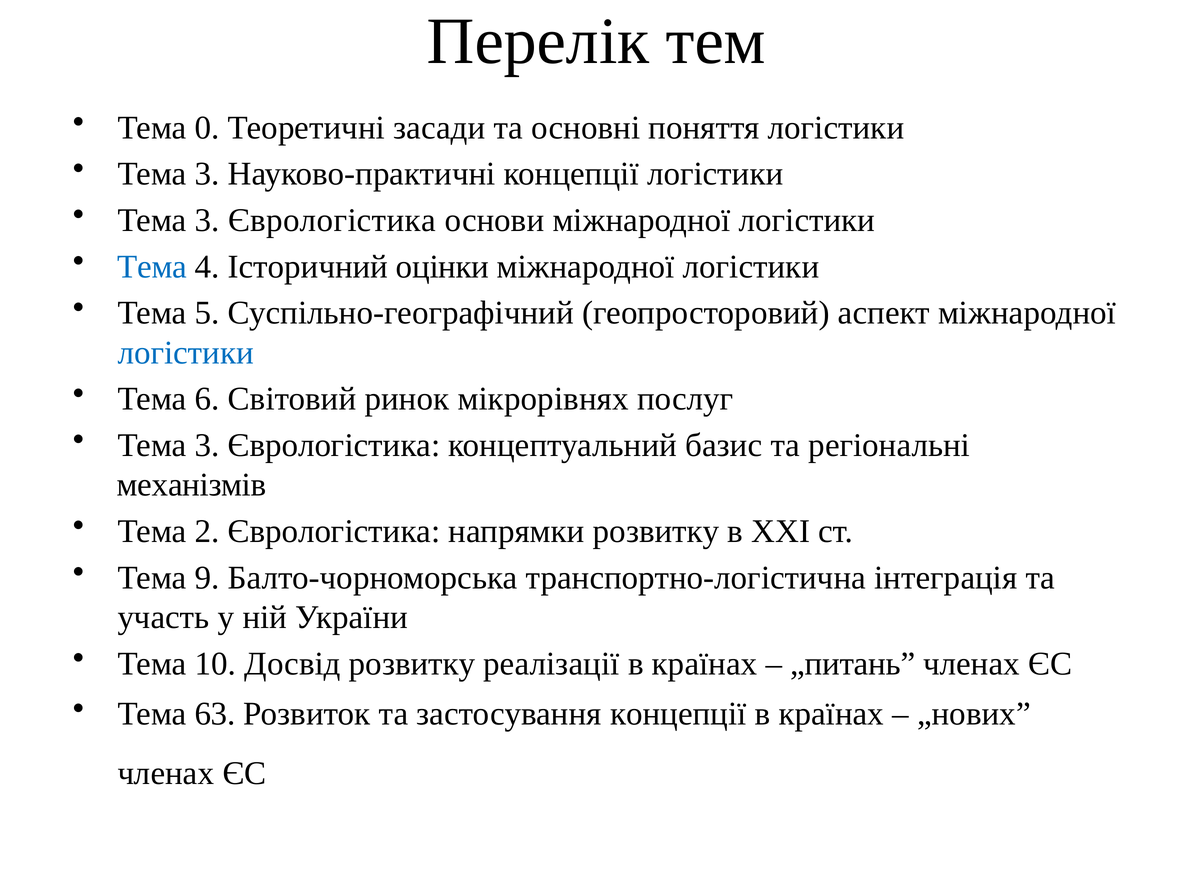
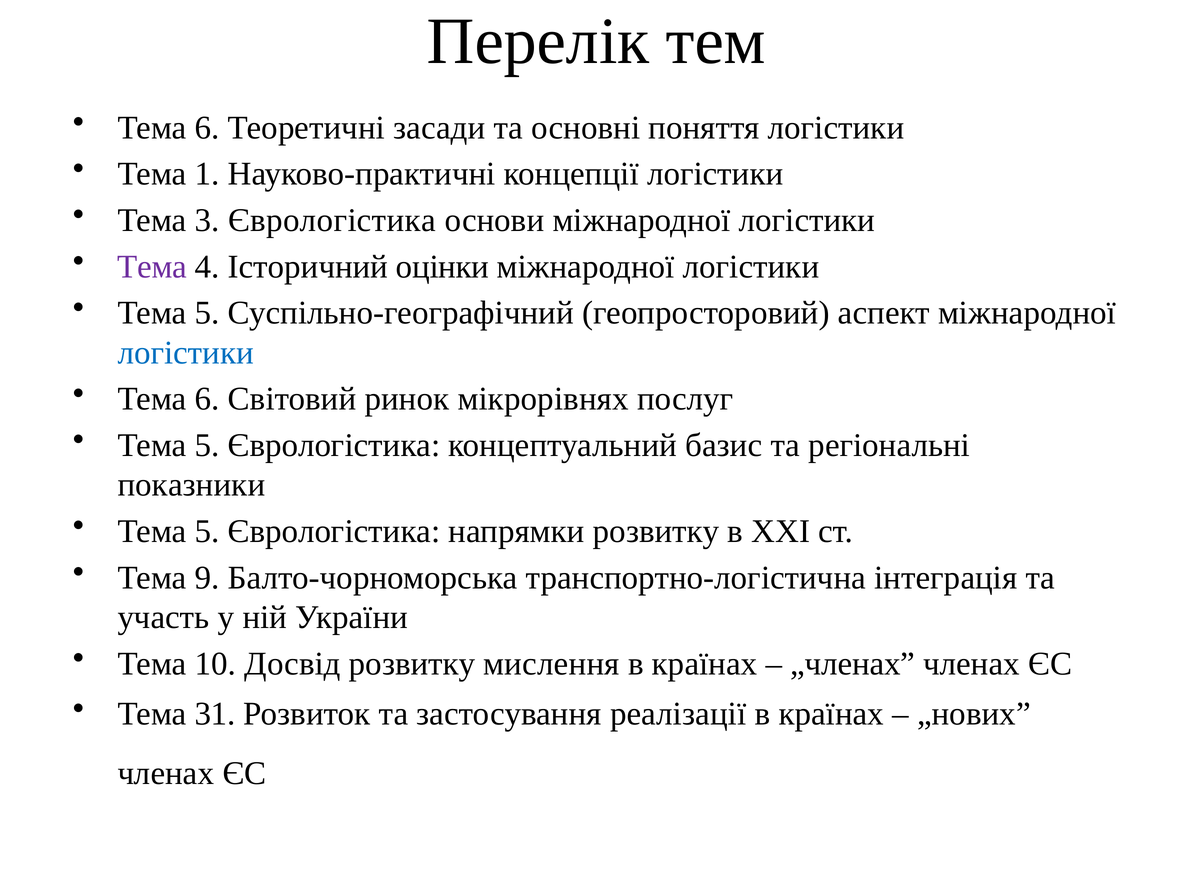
0 at (207, 128): 0 -> 6
3 at (207, 174): 3 -> 1
Тема at (152, 267) colour: blue -> purple
3 at (207, 445): 3 -> 5
механізмів: механізмів -> показники
2 at (207, 531): 2 -> 5
реалізації: реалізації -> мислення
„питань: „питань -> „членах
63: 63 -> 31
застосування концепції: концепції -> реалізації
